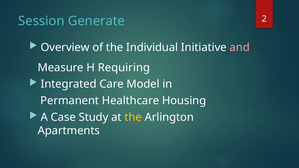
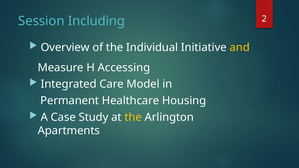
Generate: Generate -> Including
and colour: pink -> yellow
Requiring: Requiring -> Accessing
